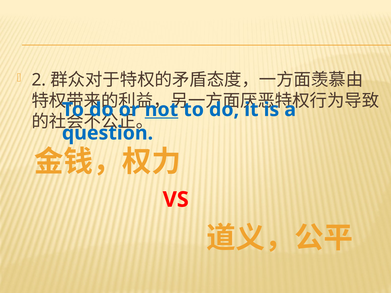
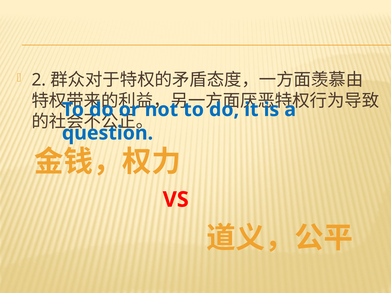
not underline: present -> none
